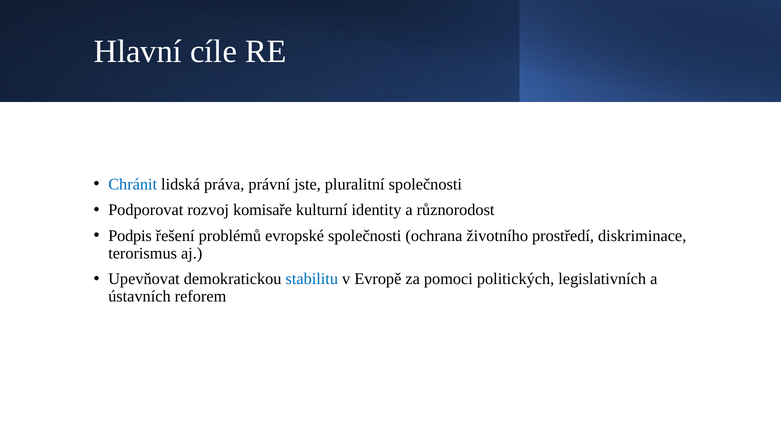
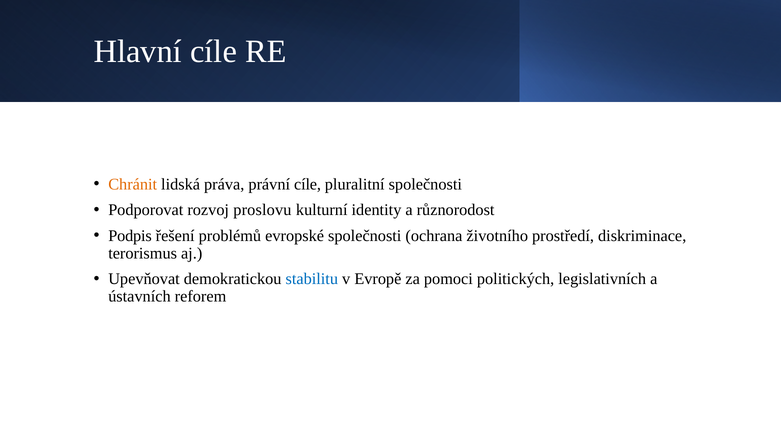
Chránit colour: blue -> orange
právní jste: jste -> cíle
komisaře: komisaře -> proslovu
